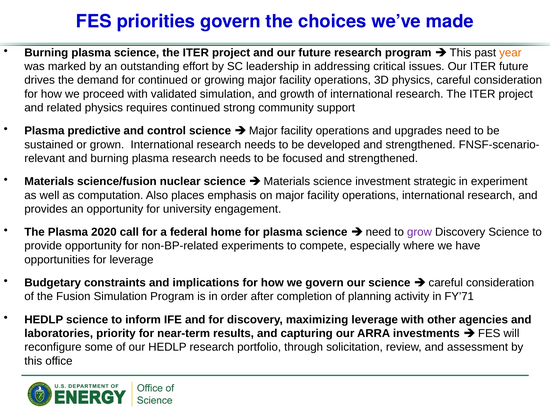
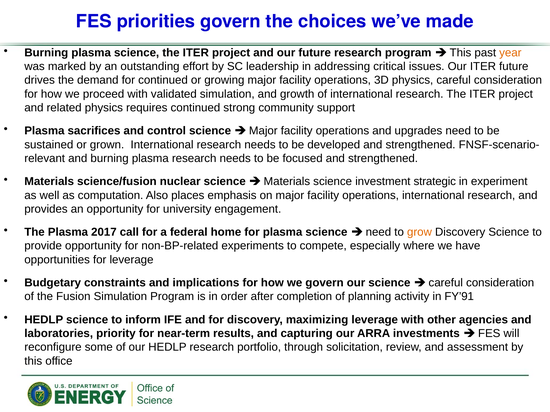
predictive: predictive -> sacrifices
2020: 2020 -> 2017
grow colour: purple -> orange
FY’71: FY’71 -> FY’91
